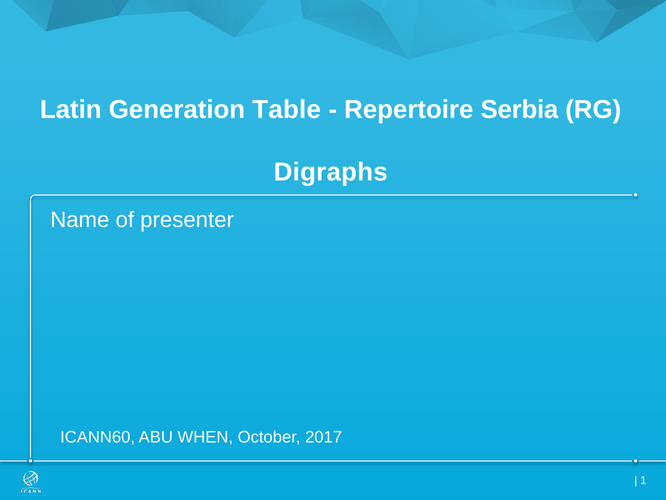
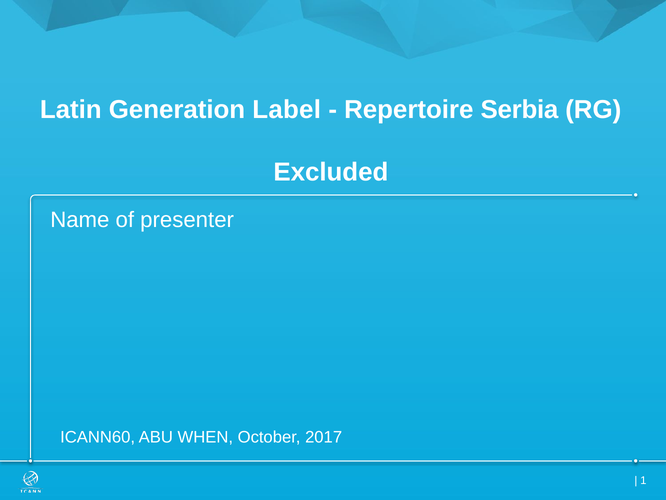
Table: Table -> Label
Digraphs: Digraphs -> Excluded
